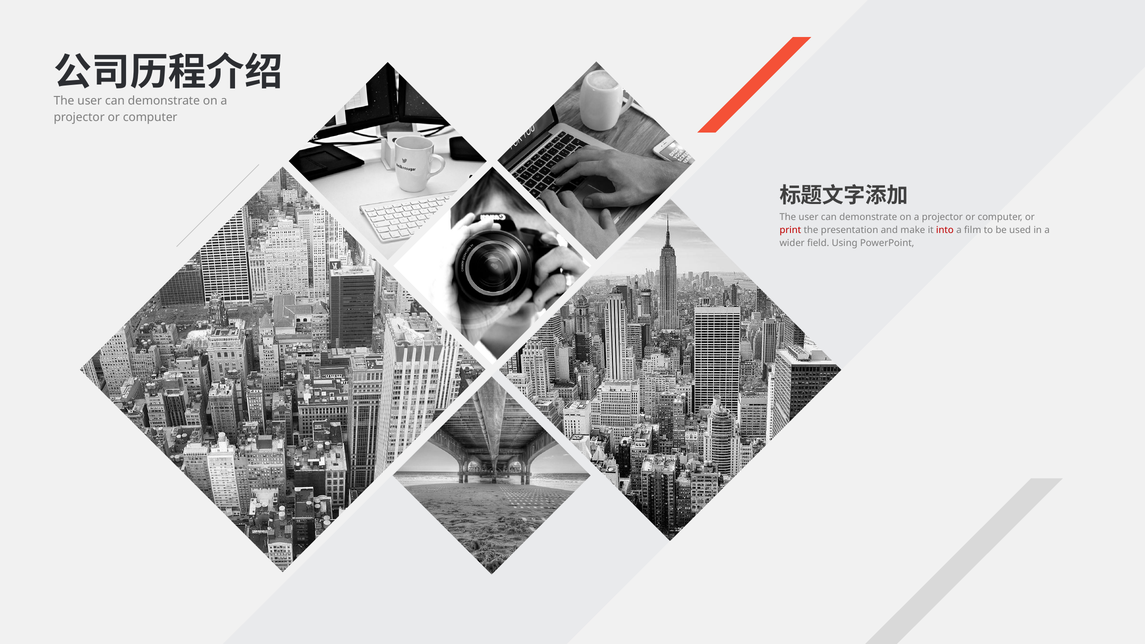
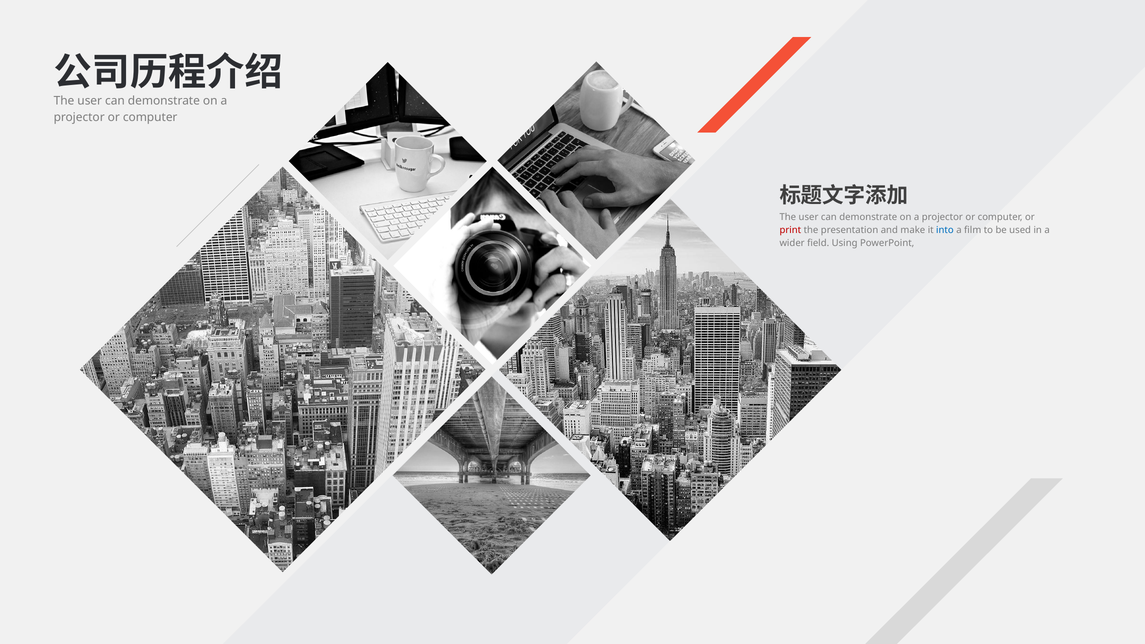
into colour: red -> blue
